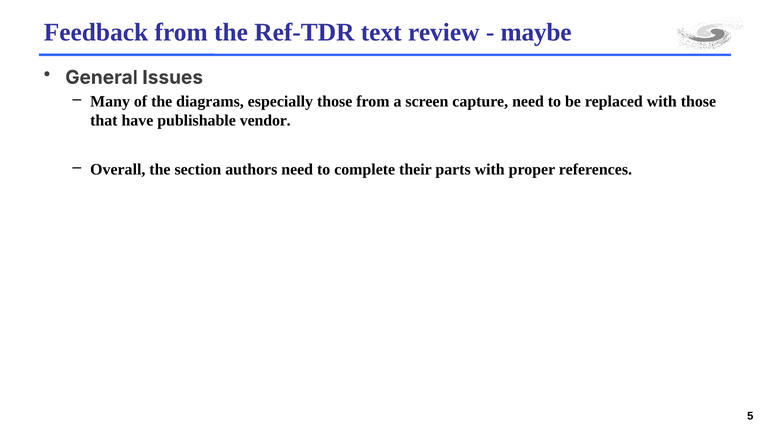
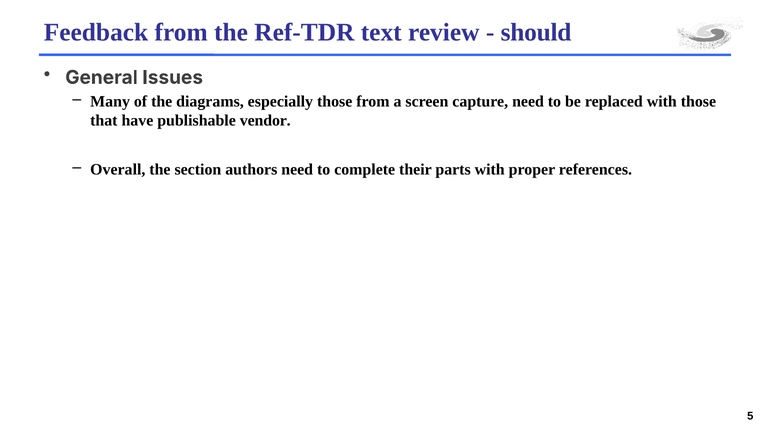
maybe: maybe -> should
